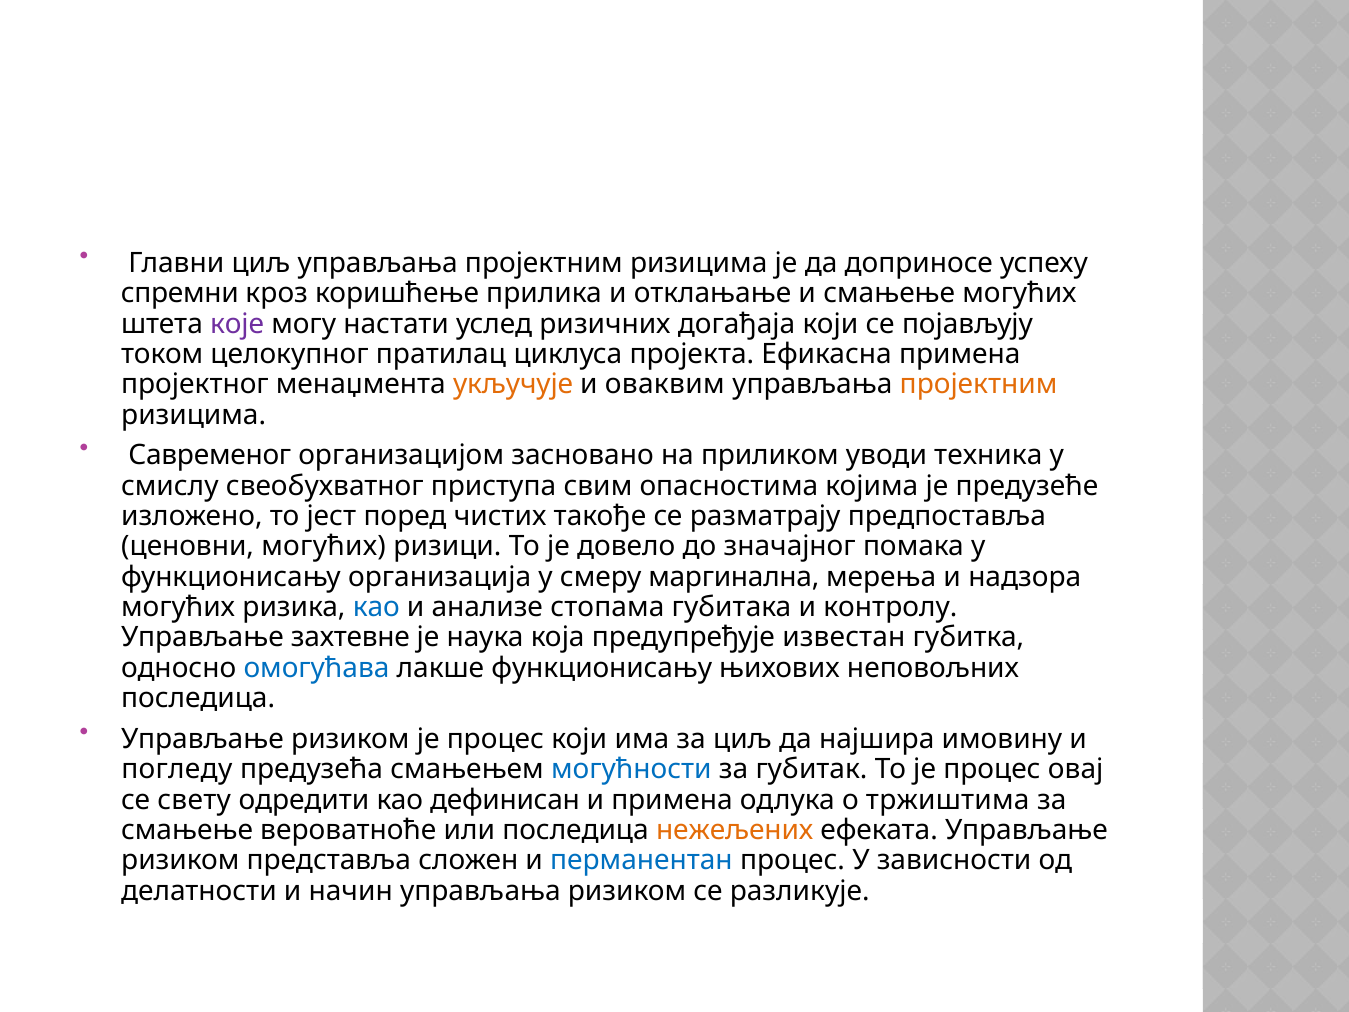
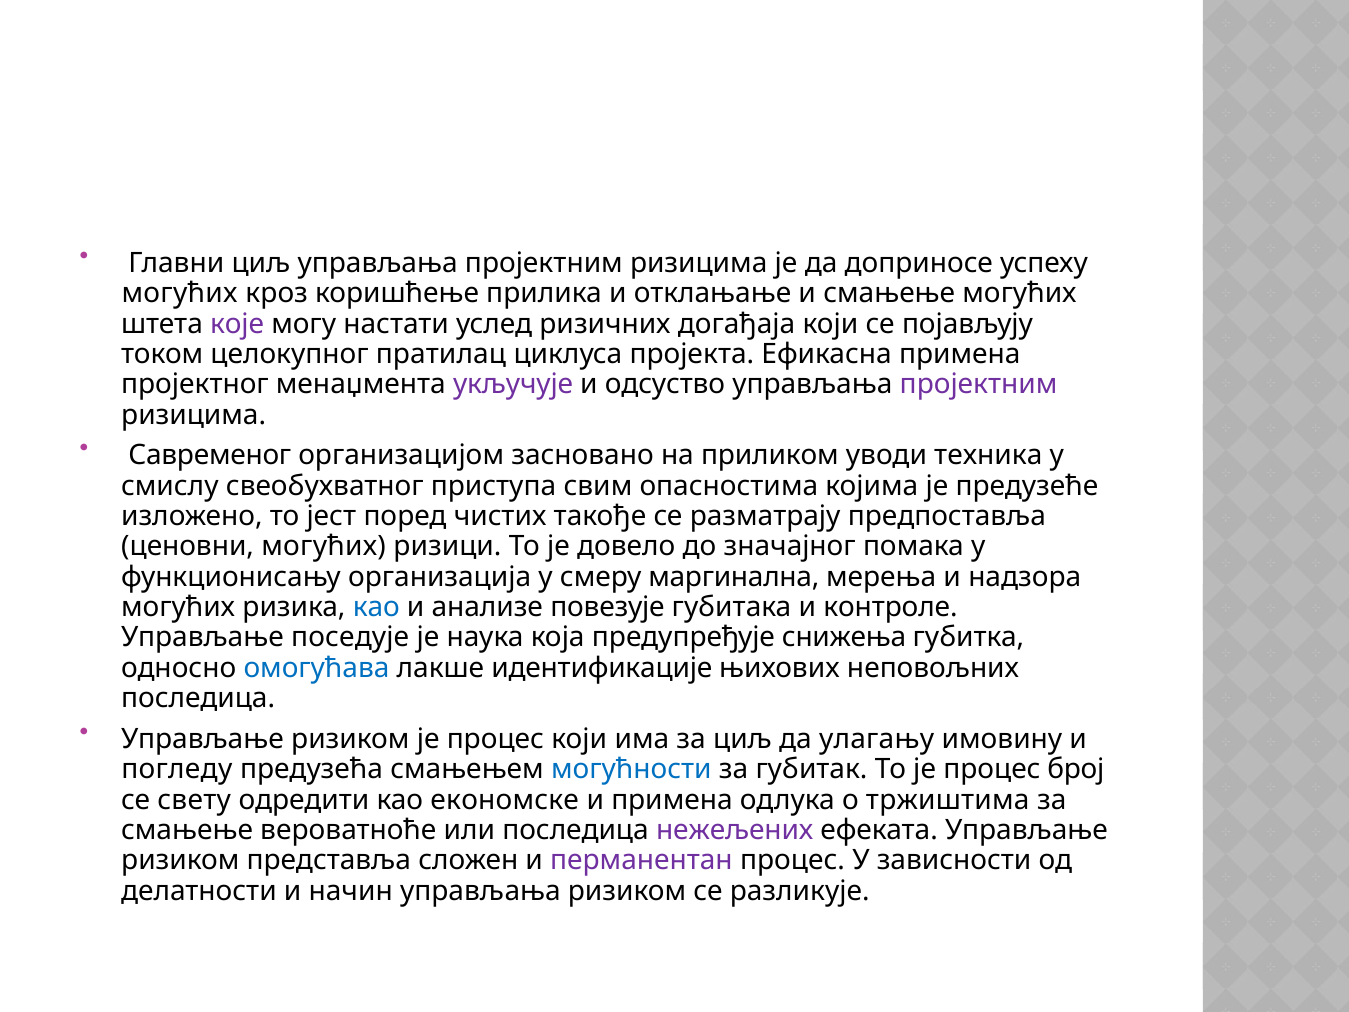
спремни at (180, 293): спремни -> могућих
укључује colour: orange -> purple
оваквим: оваквим -> одсуство
пројектним at (979, 384) colour: orange -> purple
стопама: стопама -> повезује
контролу: контролу -> контроле
захтевне: захтевне -> поседује
известан: известан -> снижења
лакше функционисању: функционисању -> идентификације
најшира: најшира -> улагању
овај: овај -> број
дефинисан: дефинисан -> економске
нежељених colour: orange -> purple
перманентан colour: blue -> purple
